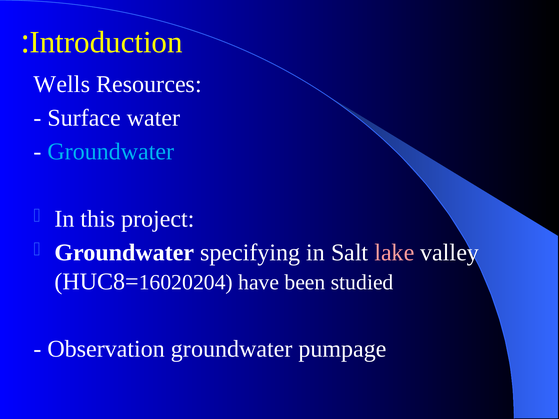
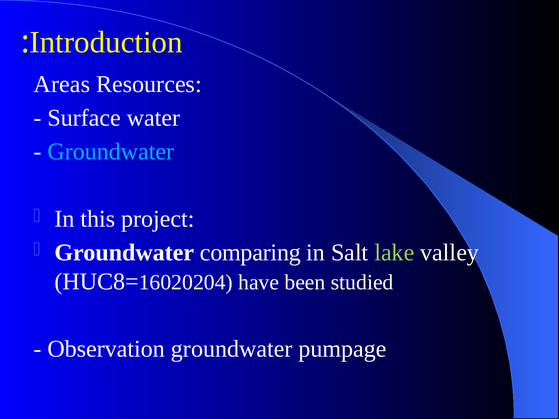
Wells: Wells -> Areas
specifying: specifying -> comparing
lake colour: pink -> light green
